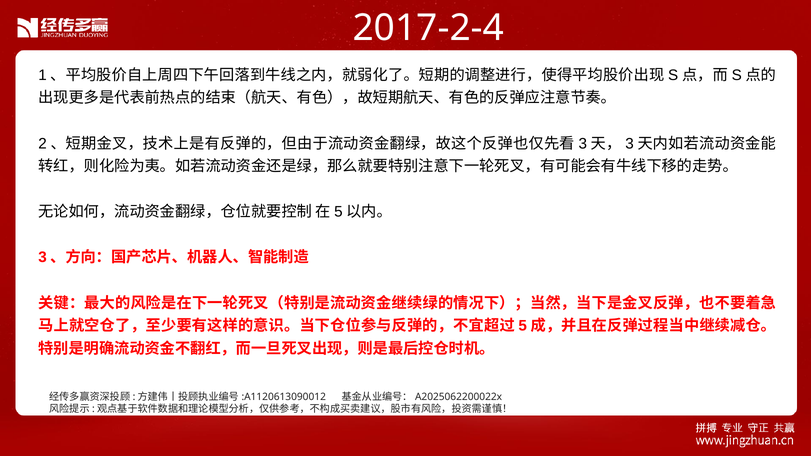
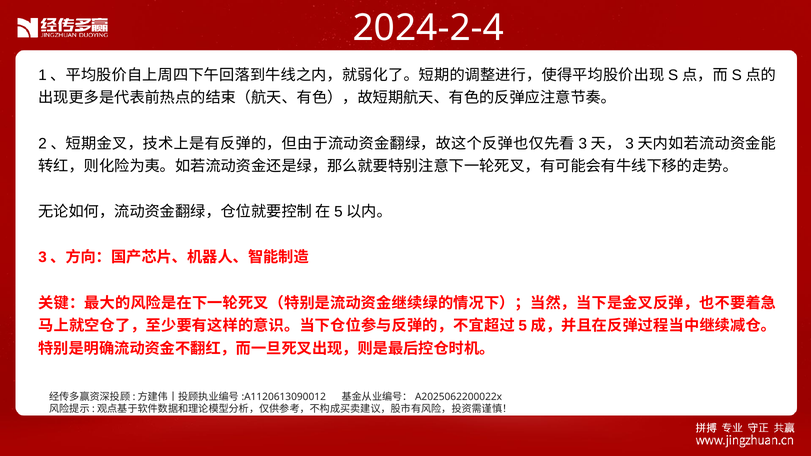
2017-2-4: 2017-2-4 -> 2024-2-4
